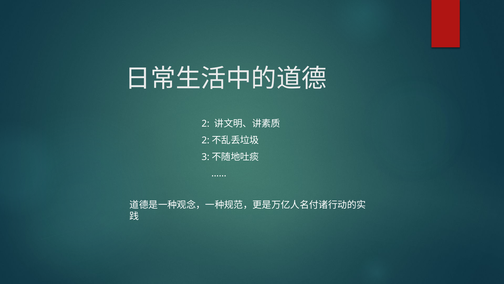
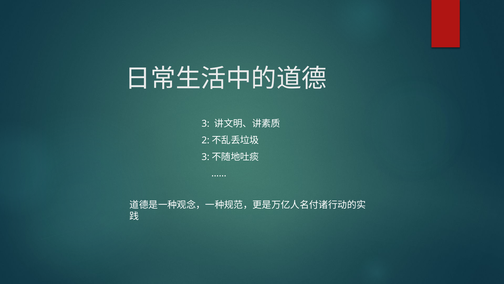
2: 2 -> 3
